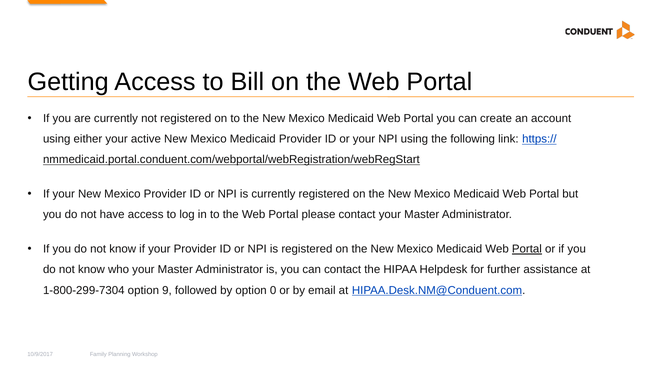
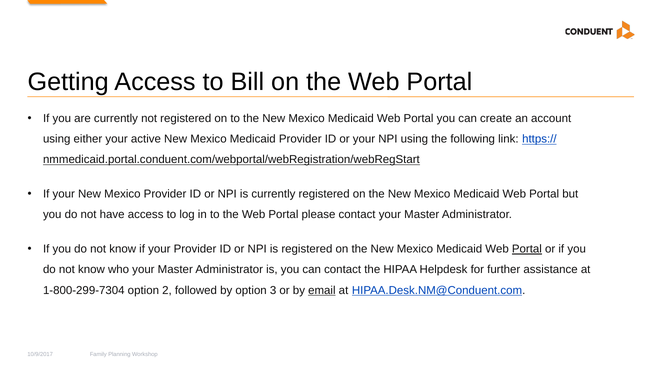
9: 9 -> 2
0: 0 -> 3
email underline: none -> present
